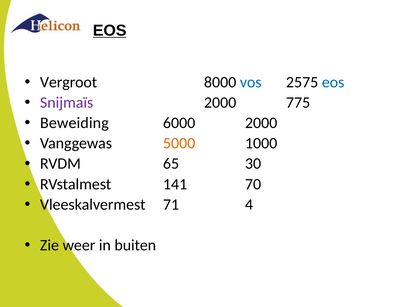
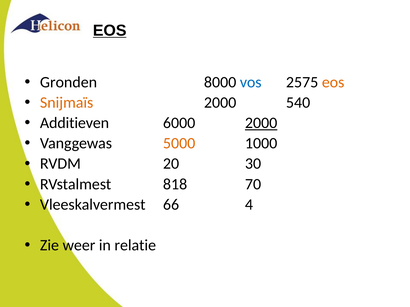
Vergroot: Vergroot -> Gronden
eos at (333, 82) colour: blue -> orange
Snijmaïs colour: purple -> orange
775: 775 -> 540
Beweiding: Beweiding -> Additieven
2000 at (261, 123) underline: none -> present
65: 65 -> 20
141: 141 -> 818
71: 71 -> 66
buiten: buiten -> relatie
